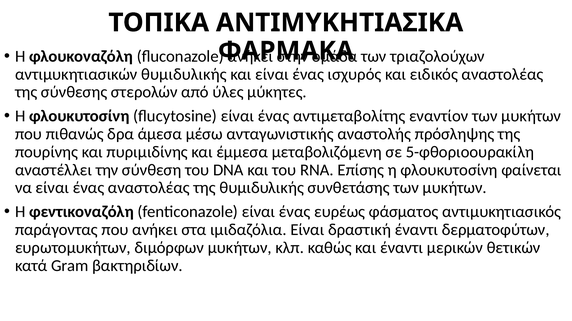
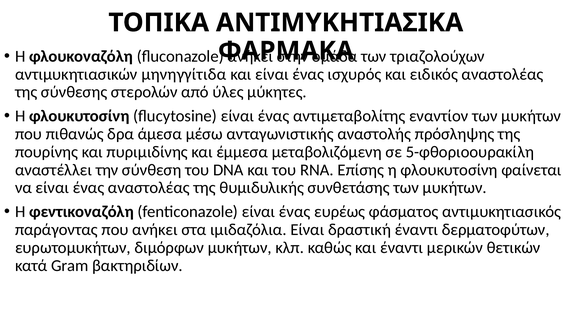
αντιμυκητιασικών θυμιδυλικής: θυμιδυλικής -> μηνηγγίτιδα
